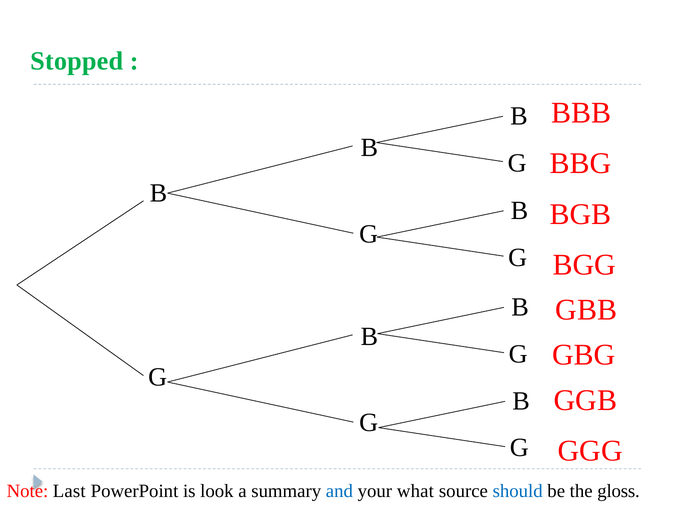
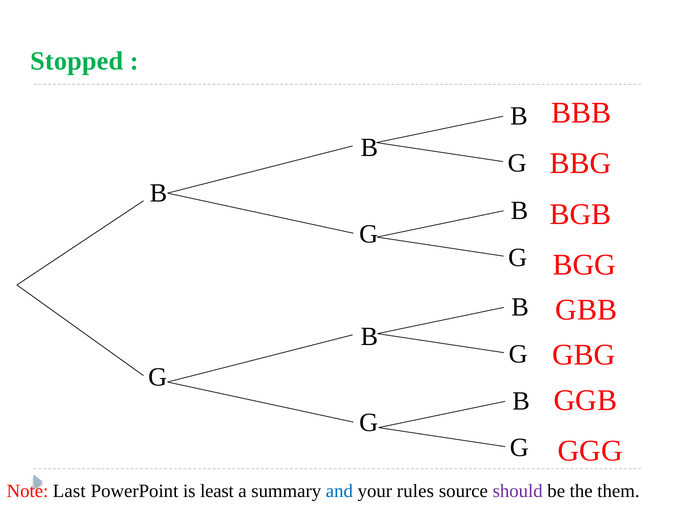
look: look -> least
what: what -> rules
should colour: blue -> purple
gloss: gloss -> them
